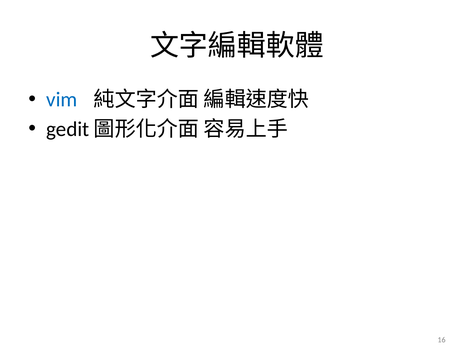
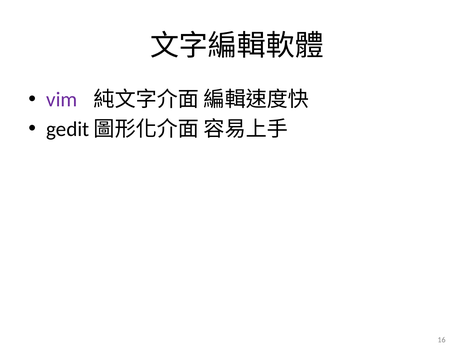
vim colour: blue -> purple
